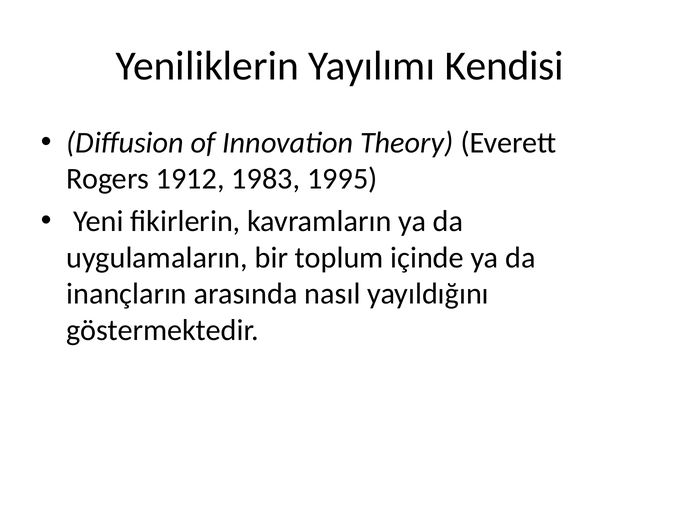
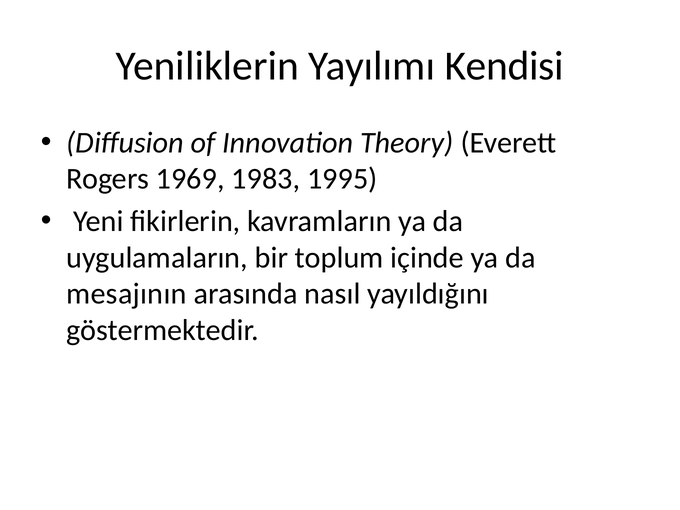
1912: 1912 -> 1969
inançların: inançların -> mesajının
